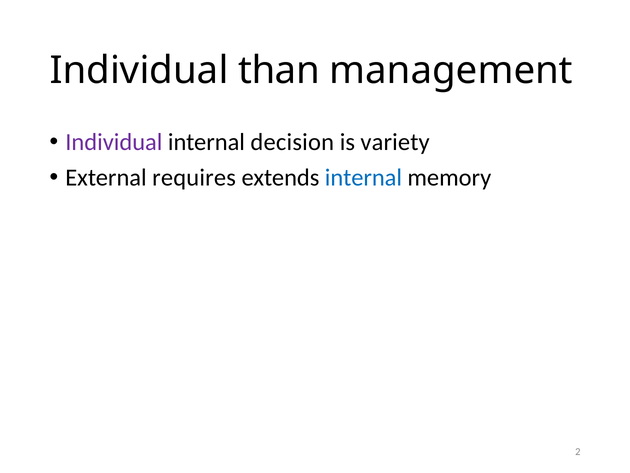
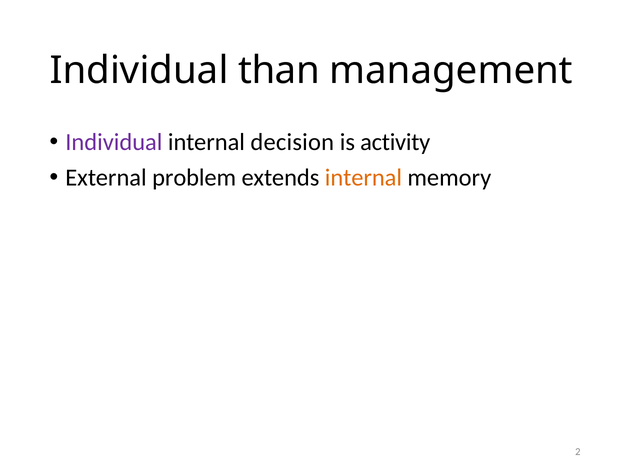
variety: variety -> activity
requires: requires -> problem
internal at (363, 177) colour: blue -> orange
